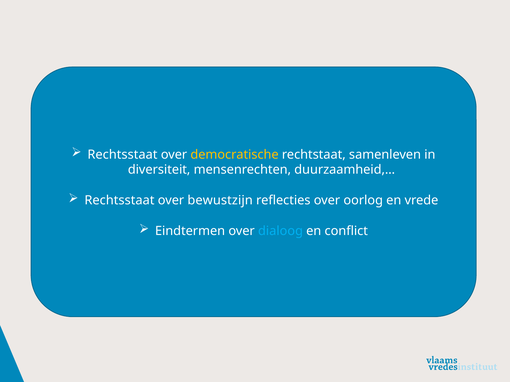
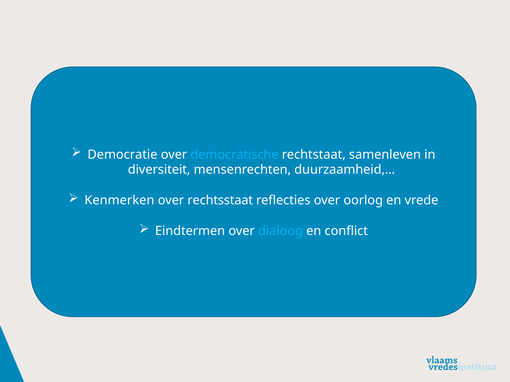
Rechtsstaat at (122, 155): Rechtsstaat -> Democratie
democratische colour: yellow -> light blue
Rechtsstaat at (119, 201): Rechtsstaat -> Kenmerken
bewustzijn: bewustzijn -> rechtsstaat
